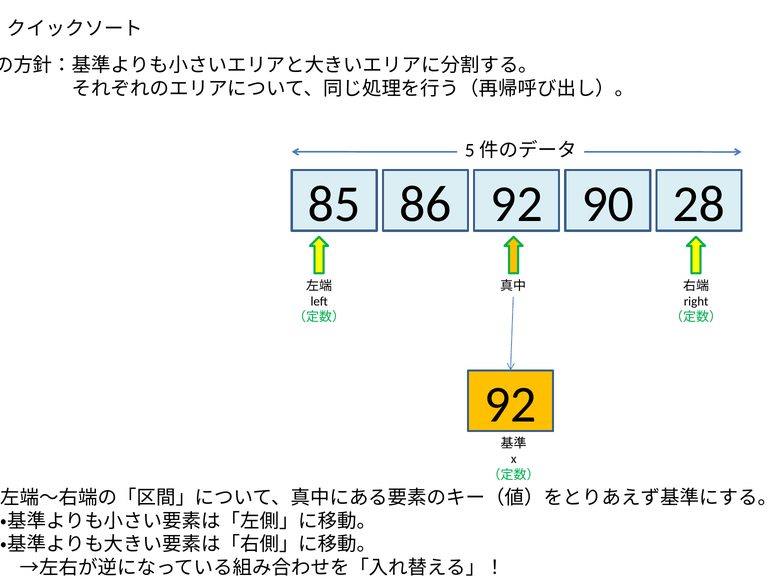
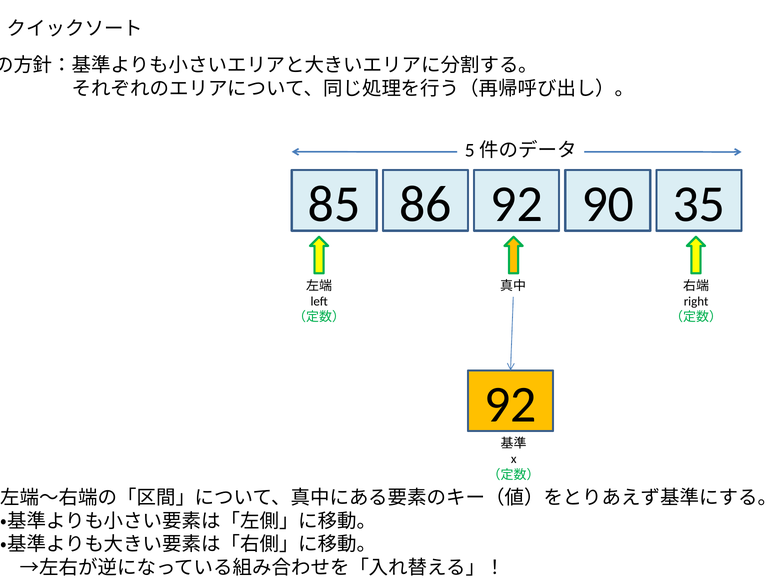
28: 28 -> 35
